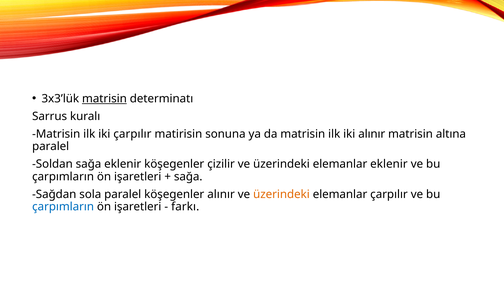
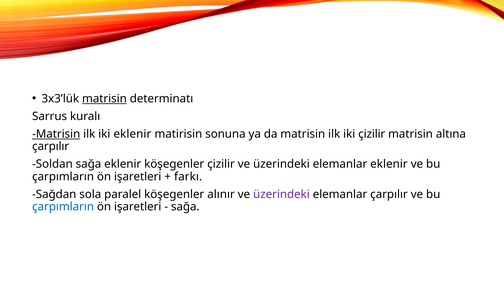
Matrisin at (56, 134) underline: none -> present
iki çarpılır: çarpılır -> eklenir
iki alınır: alınır -> çizilir
paralel at (51, 147): paralel -> çarpılır
sağa at (188, 177): sağa -> farkı
üzerindeki at (281, 195) colour: orange -> purple
farkı at (185, 207): farkı -> sağa
